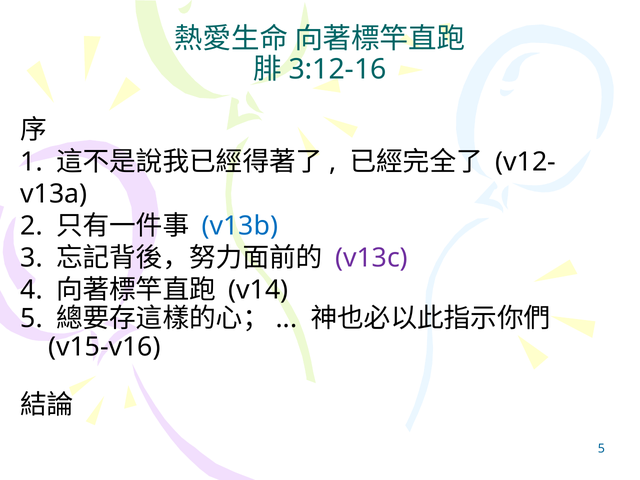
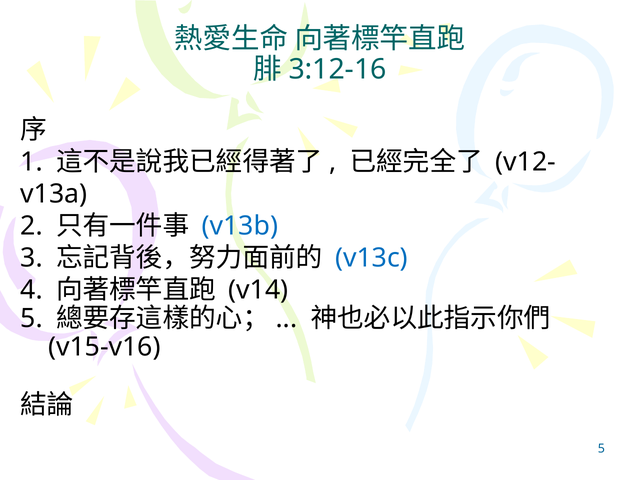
v13c colour: purple -> blue
